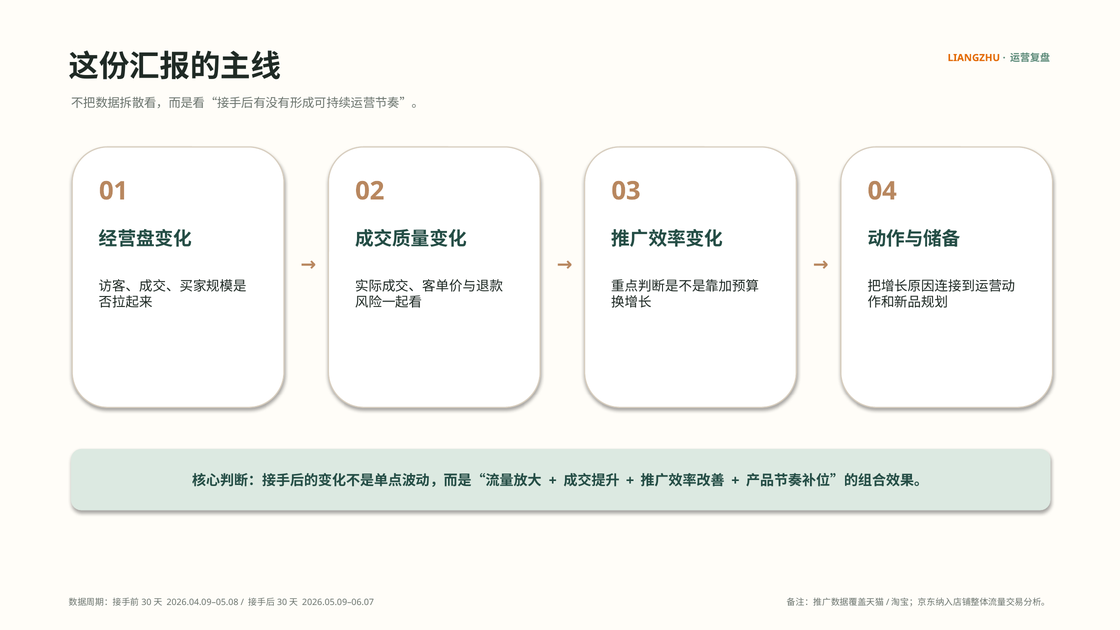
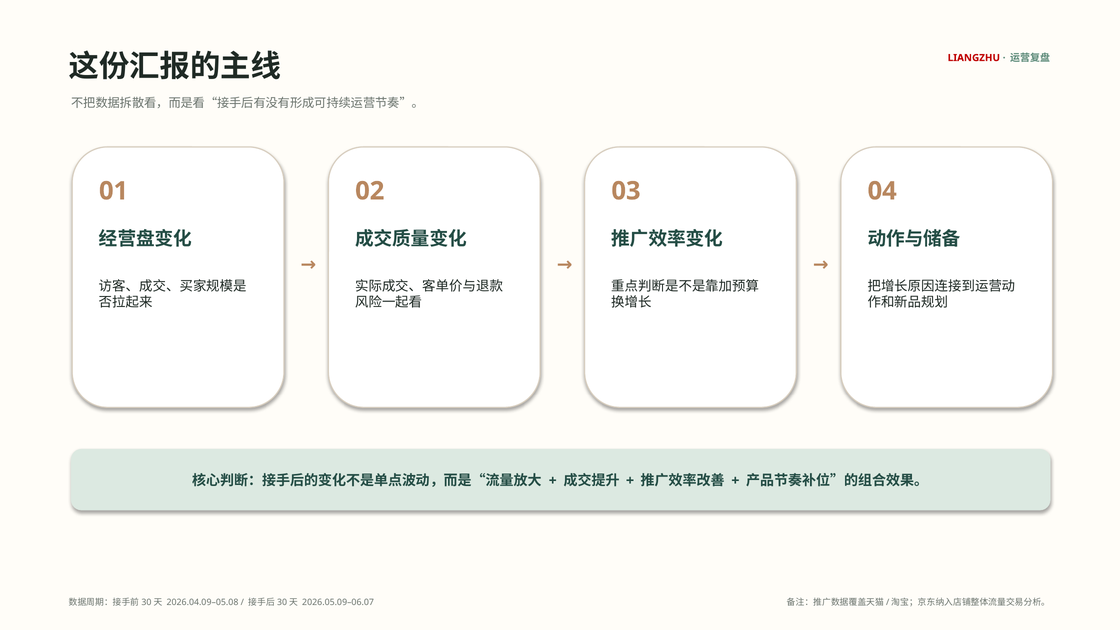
LIANGZHU colour: orange -> red
